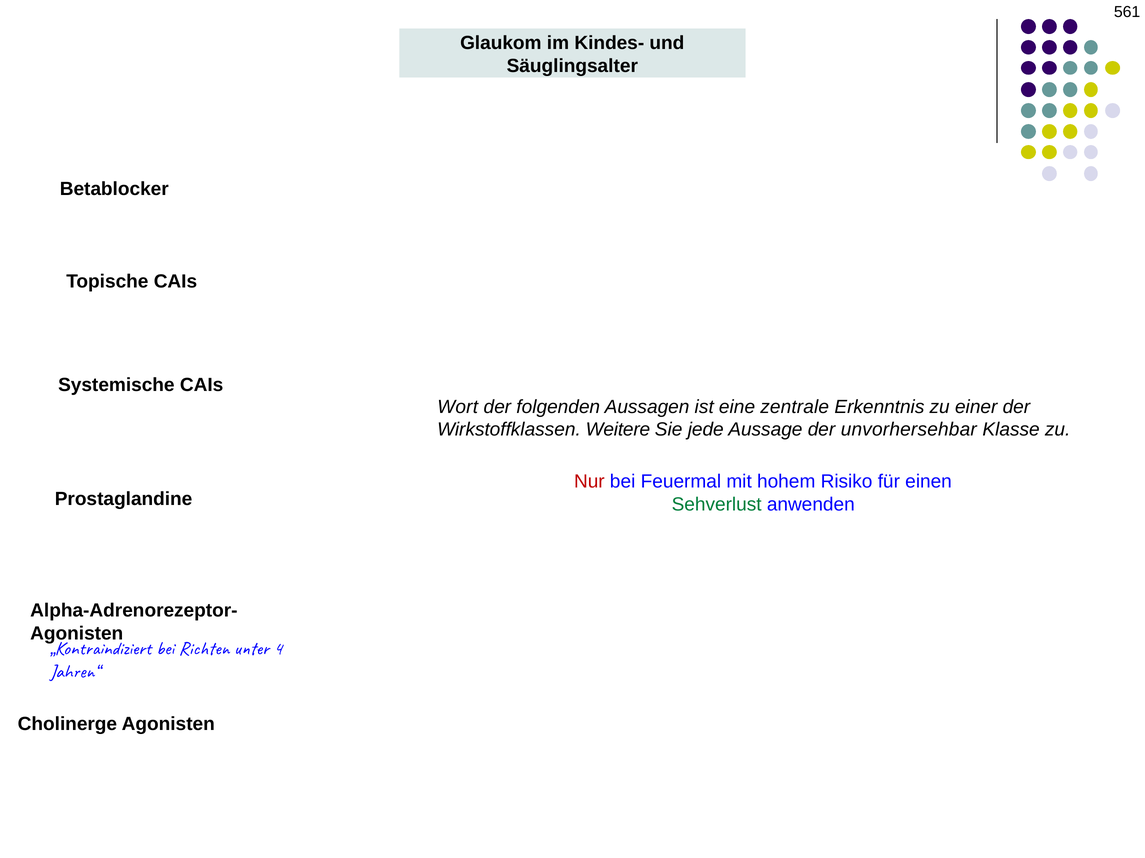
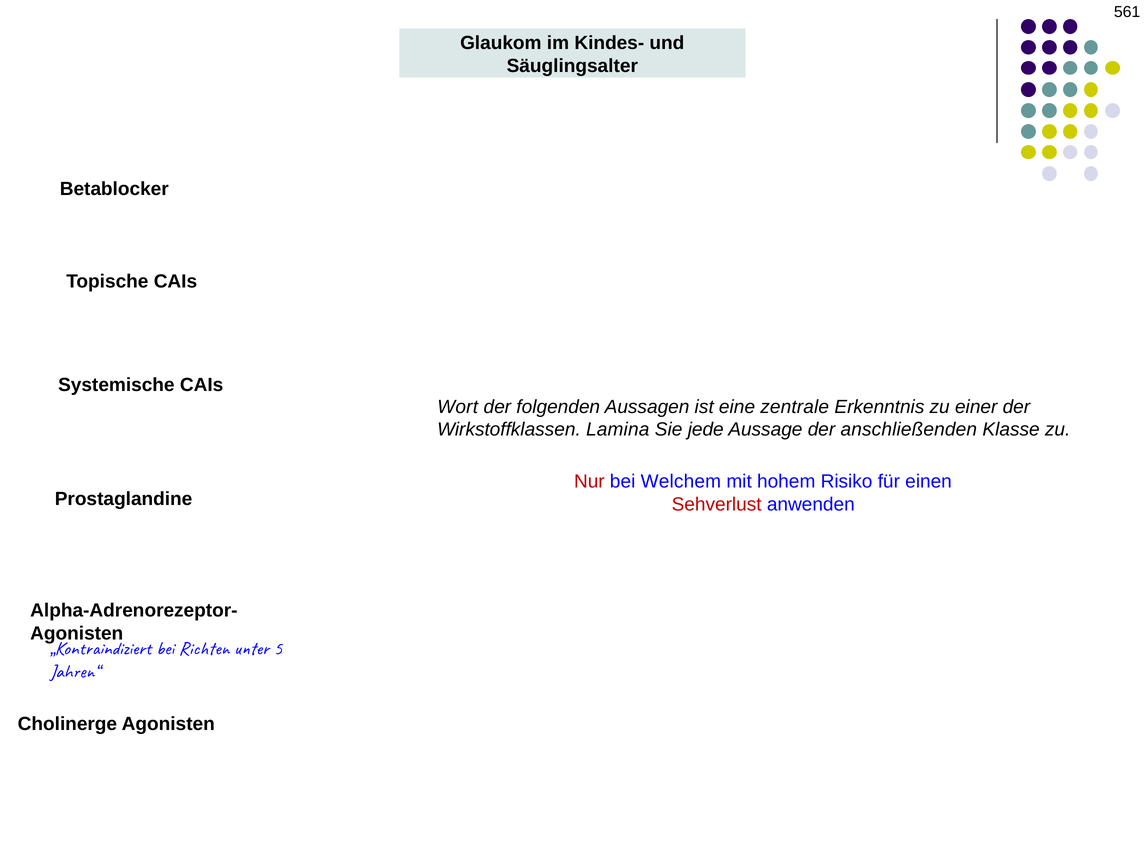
Weitere: Weitere -> Lamina
unvorhersehbar: unvorhersehbar -> anschließenden
Feuermal: Feuermal -> Welchem
Sehverlust colour: green -> red
4: 4 -> 5
